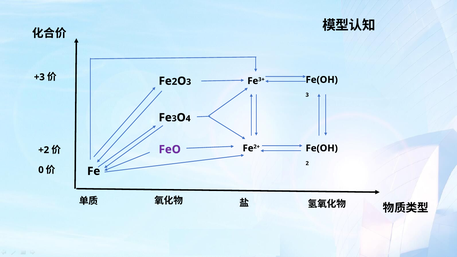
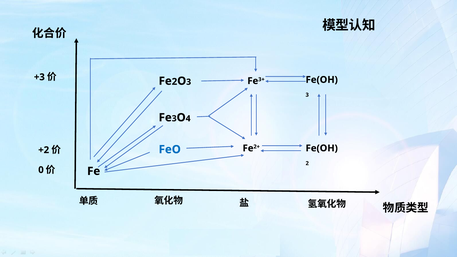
FeO colour: purple -> blue
